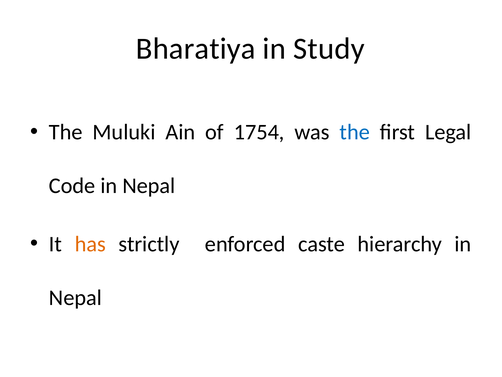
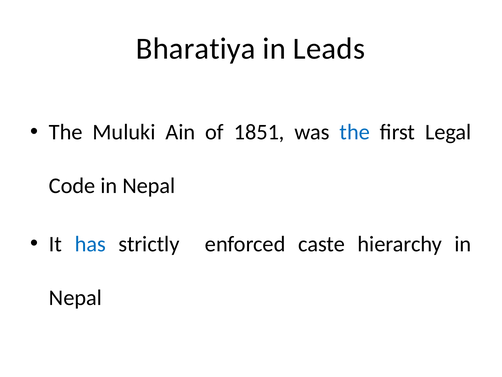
Study: Study -> Leads
1754: 1754 -> 1851
has colour: orange -> blue
